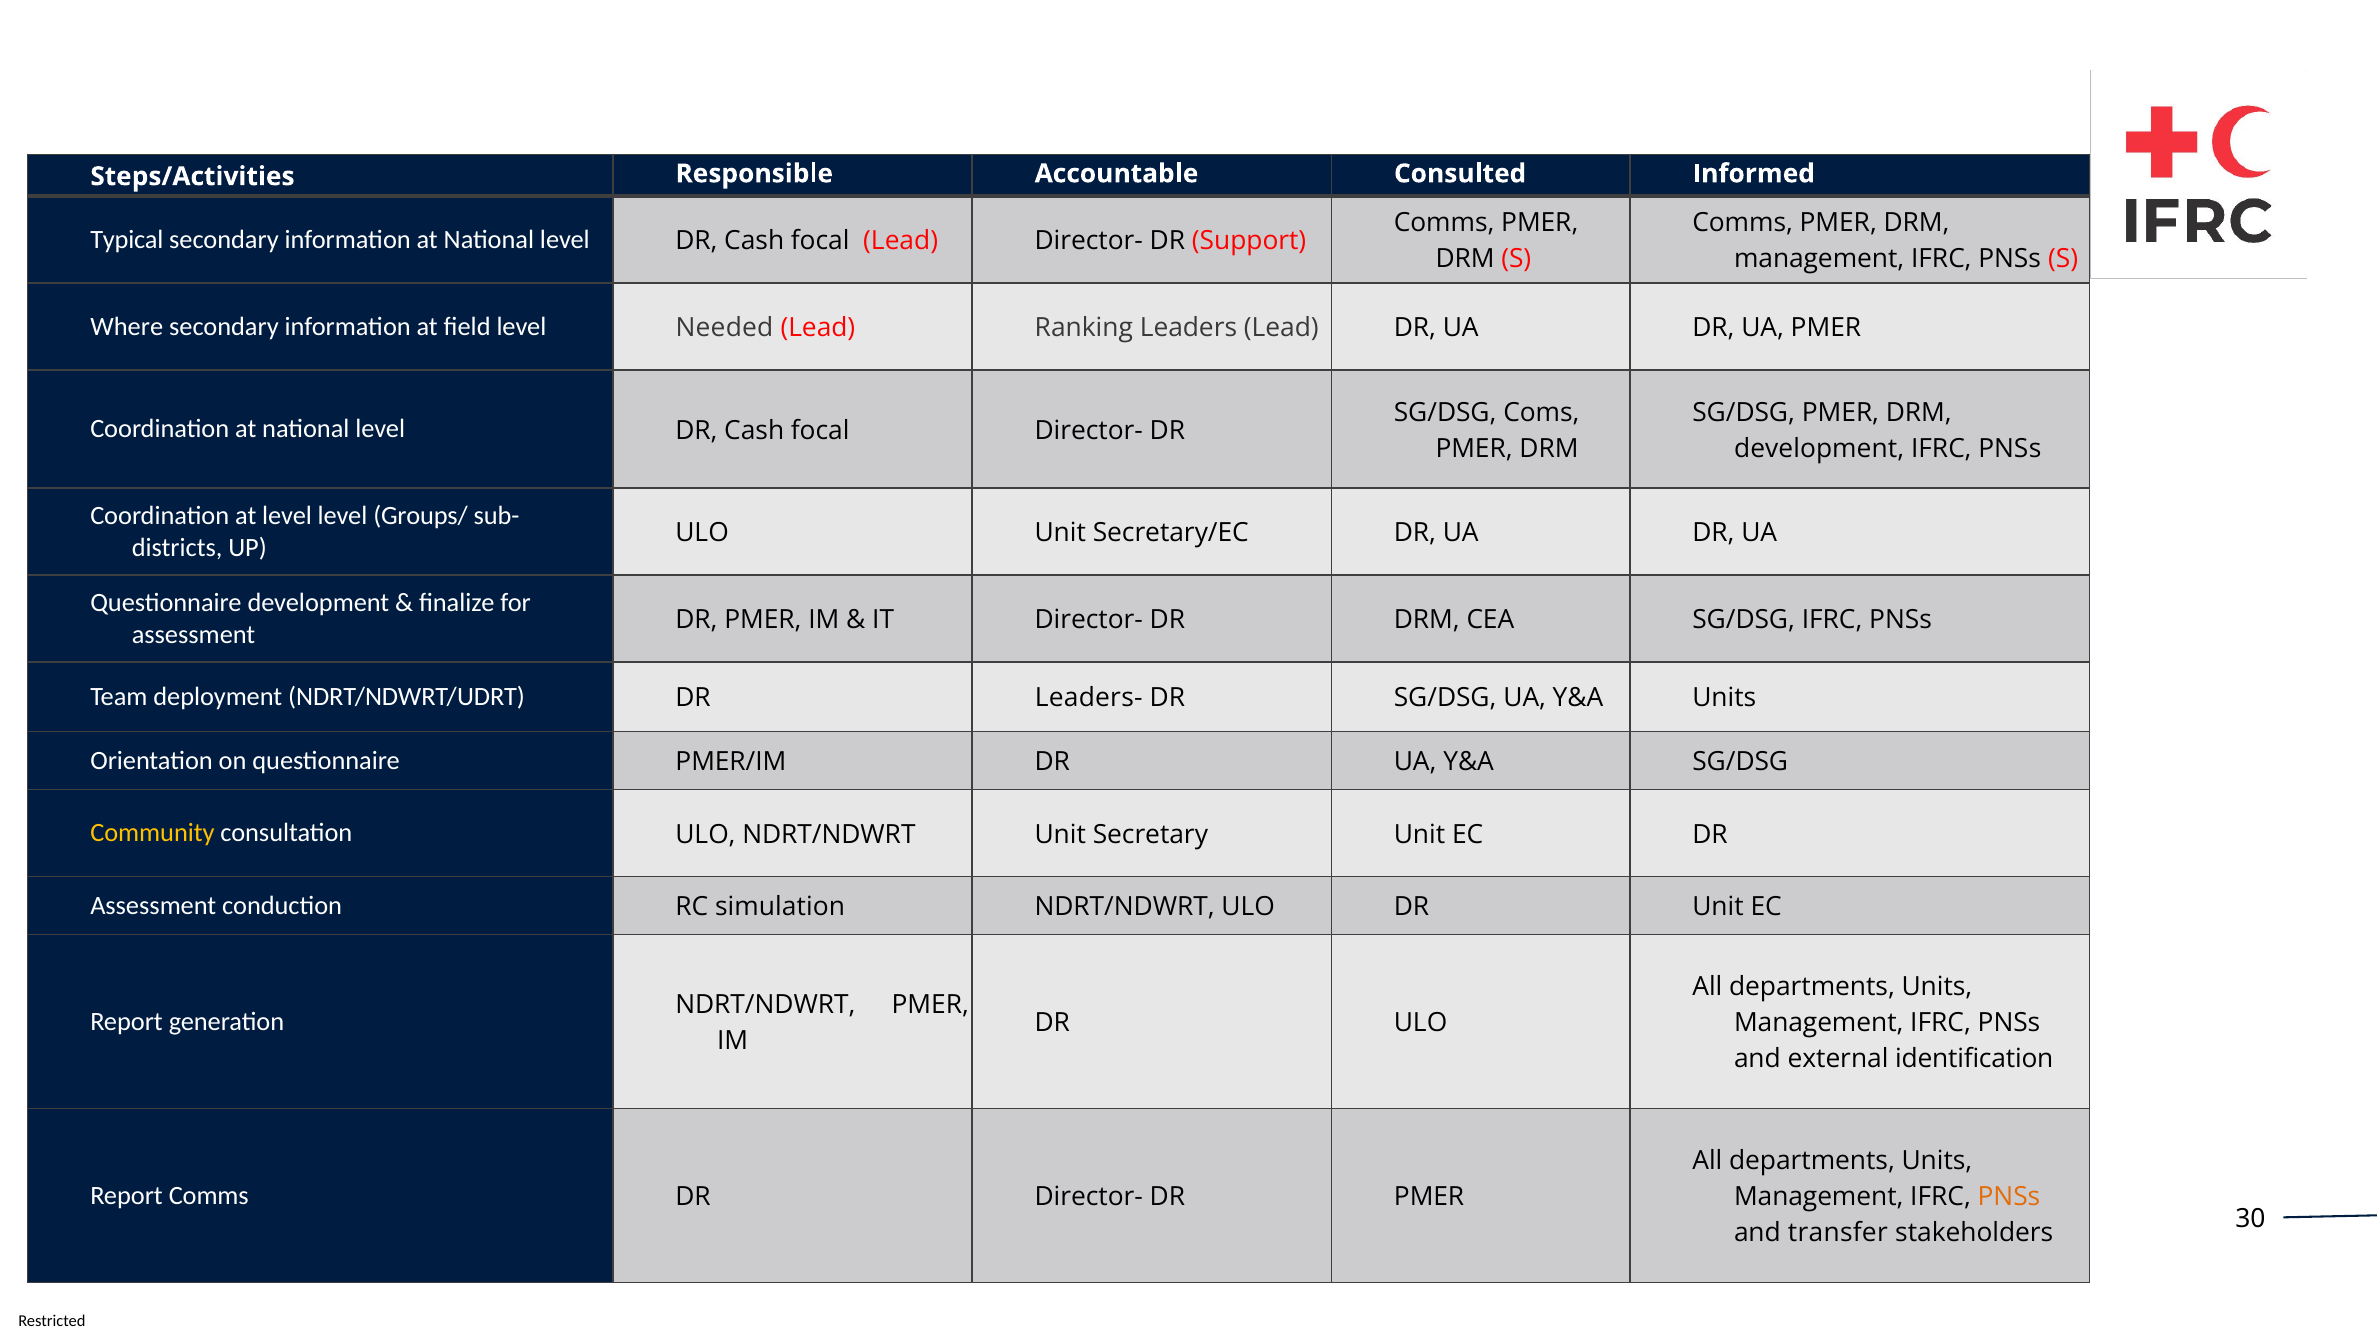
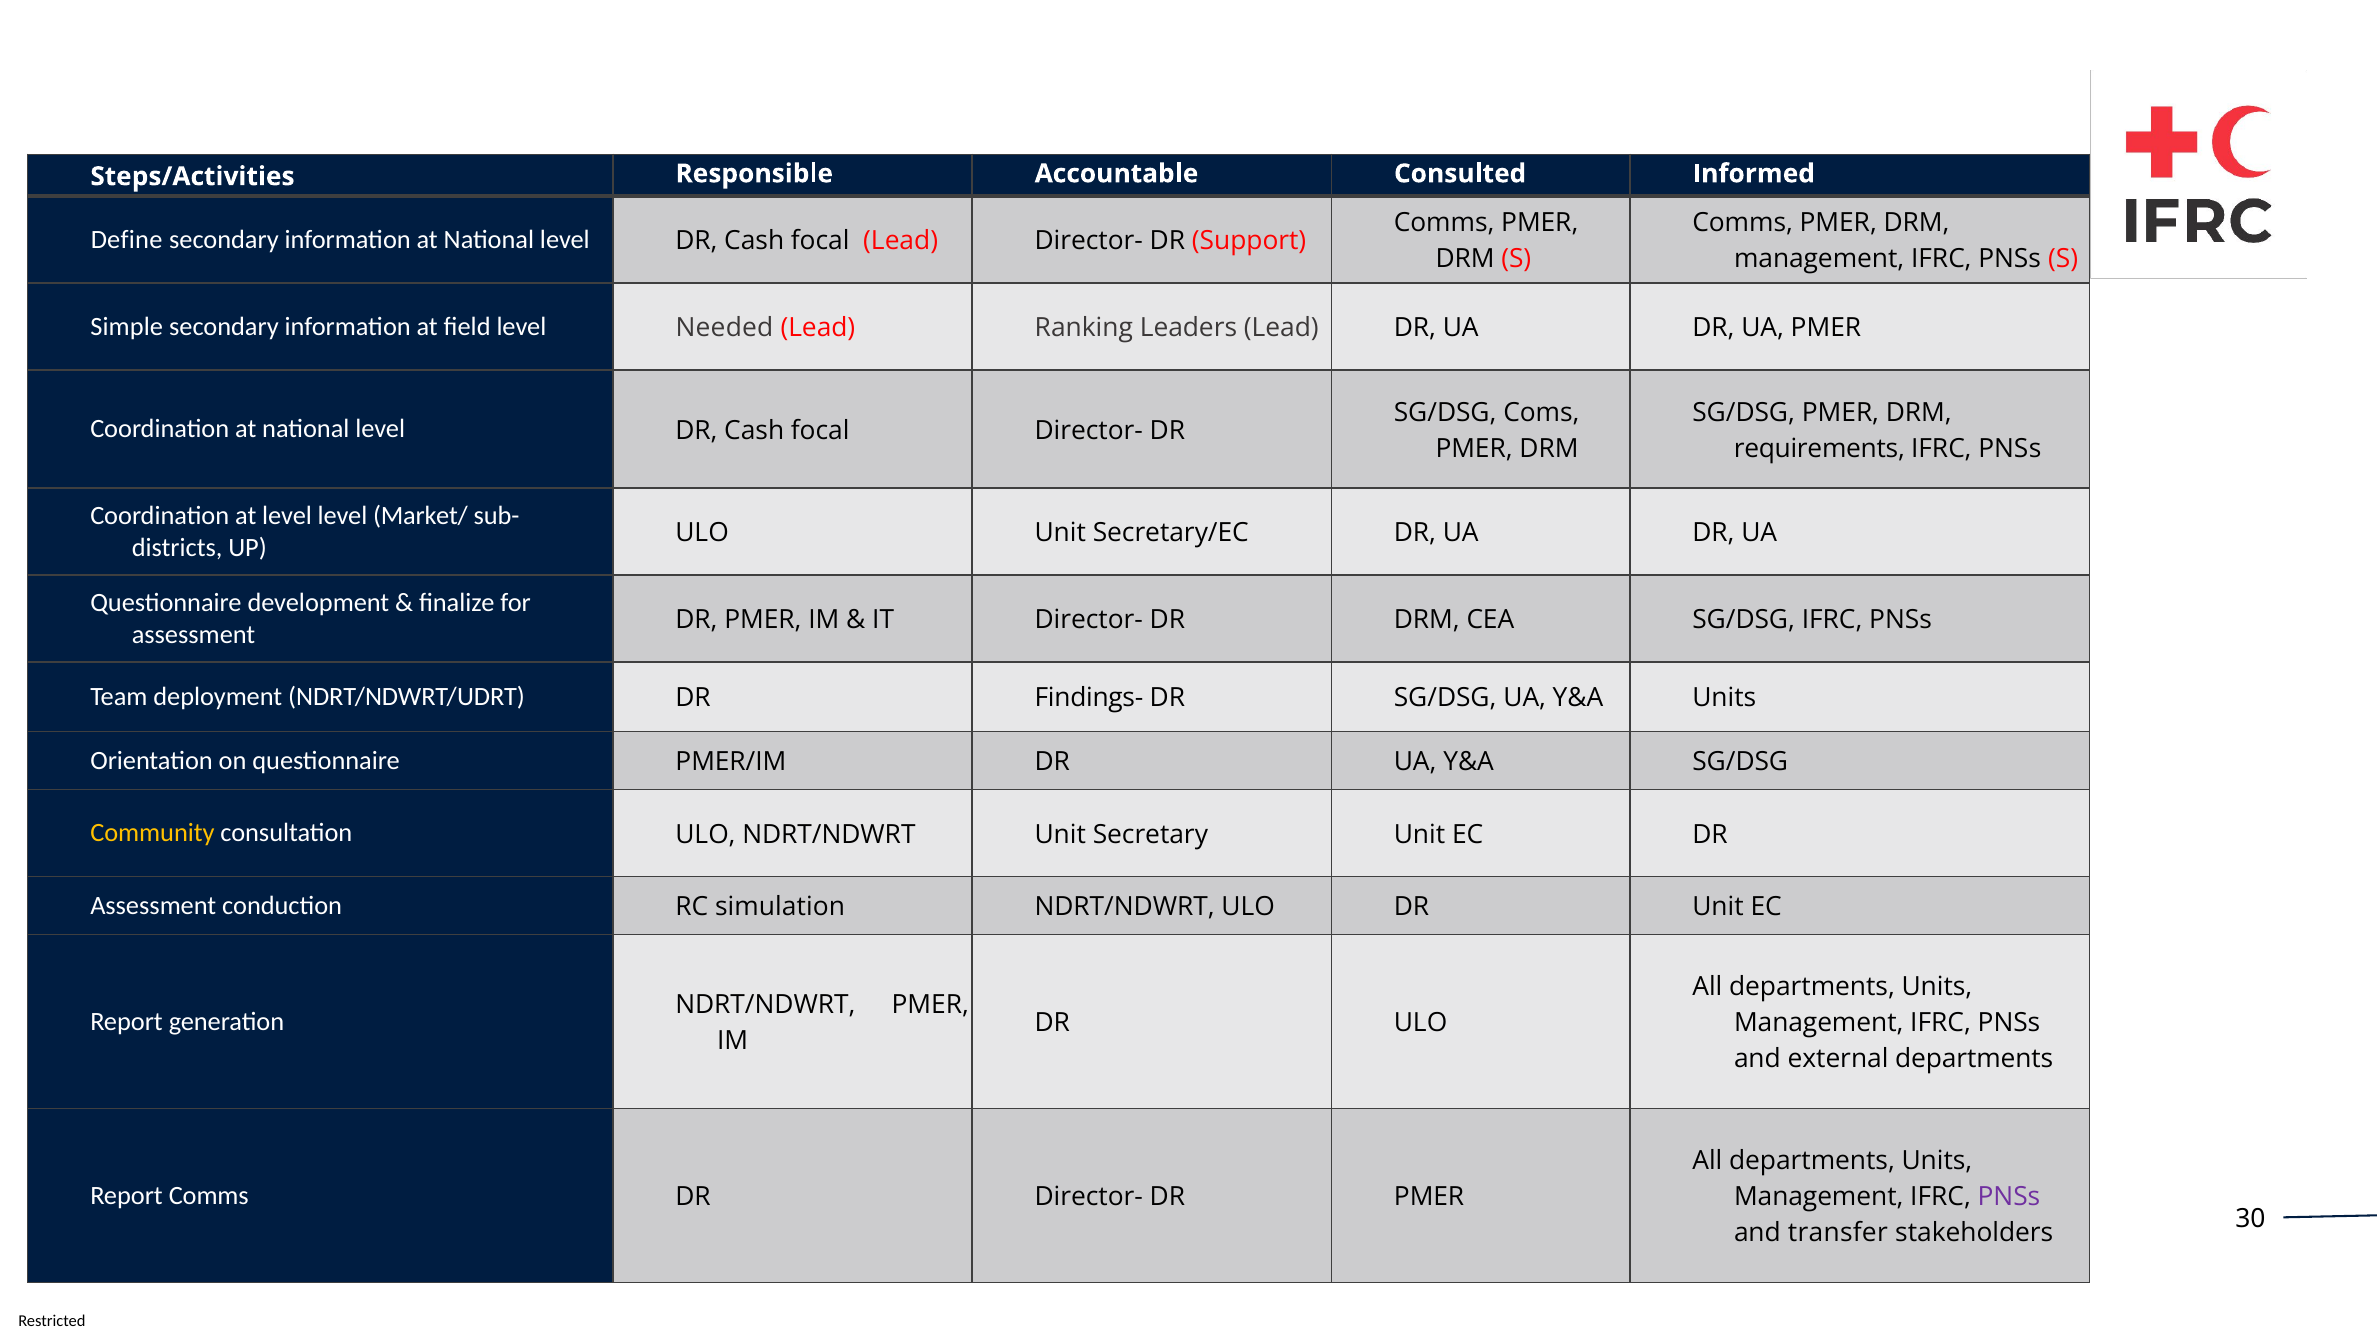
Typical: Typical -> Define
Where: Where -> Simple
development at (1819, 448): development -> requirements
Groups/: Groups/ -> Market/
Leaders-: Leaders- -> Findings-
external identification: identification -> departments
PNSs at (2009, 1197) colour: orange -> purple
